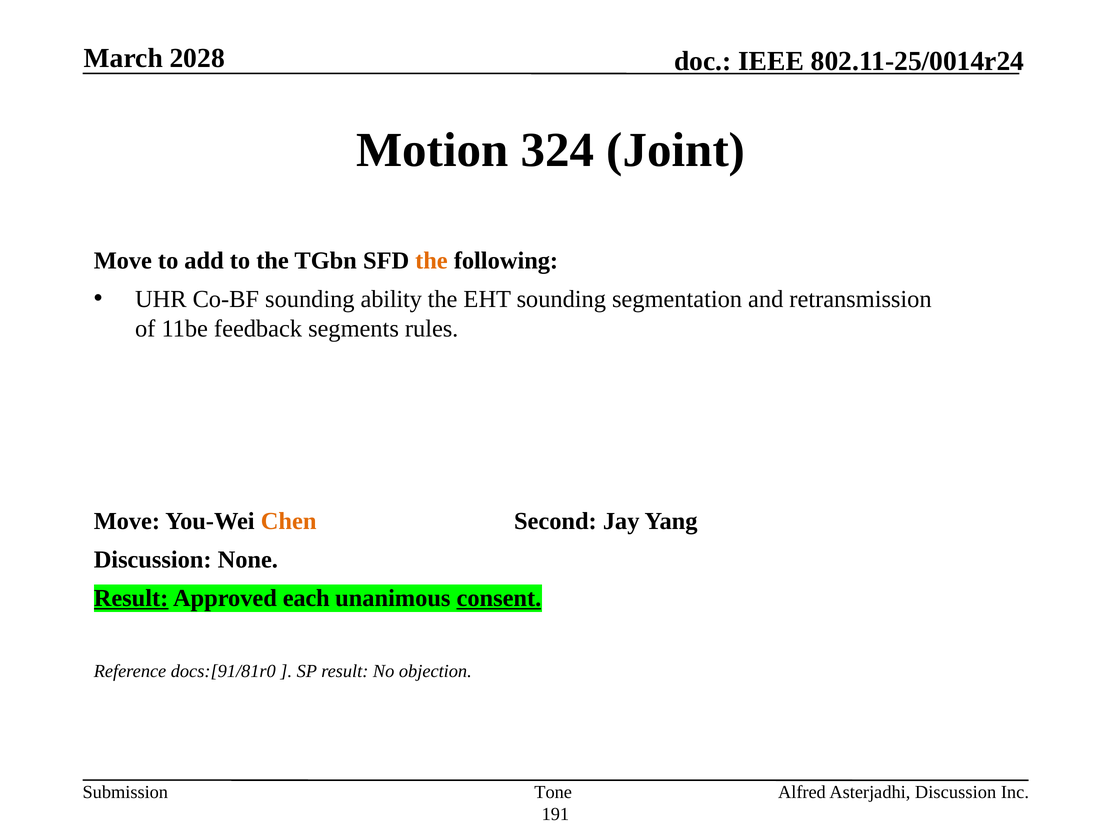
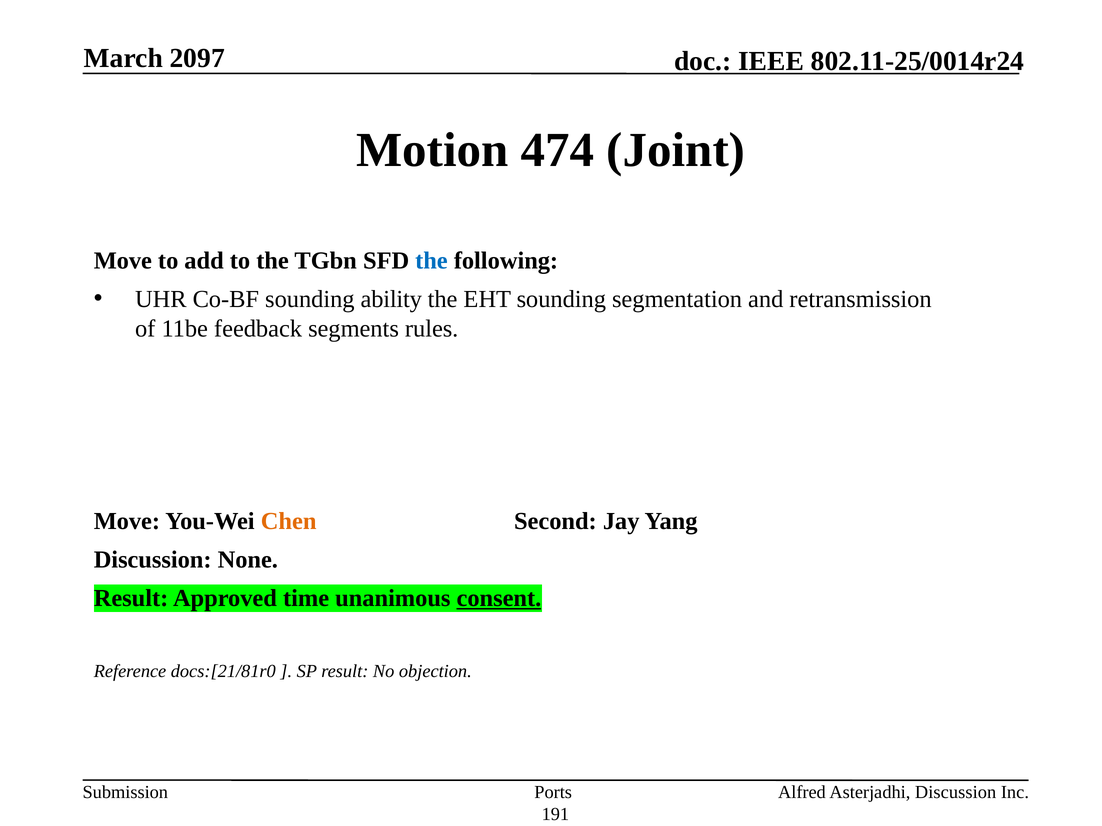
2028: 2028 -> 2097
324: 324 -> 474
the at (431, 261) colour: orange -> blue
Result at (131, 599) underline: present -> none
each: each -> time
docs:[91/81r0: docs:[91/81r0 -> docs:[21/81r0
Tone: Tone -> Ports
